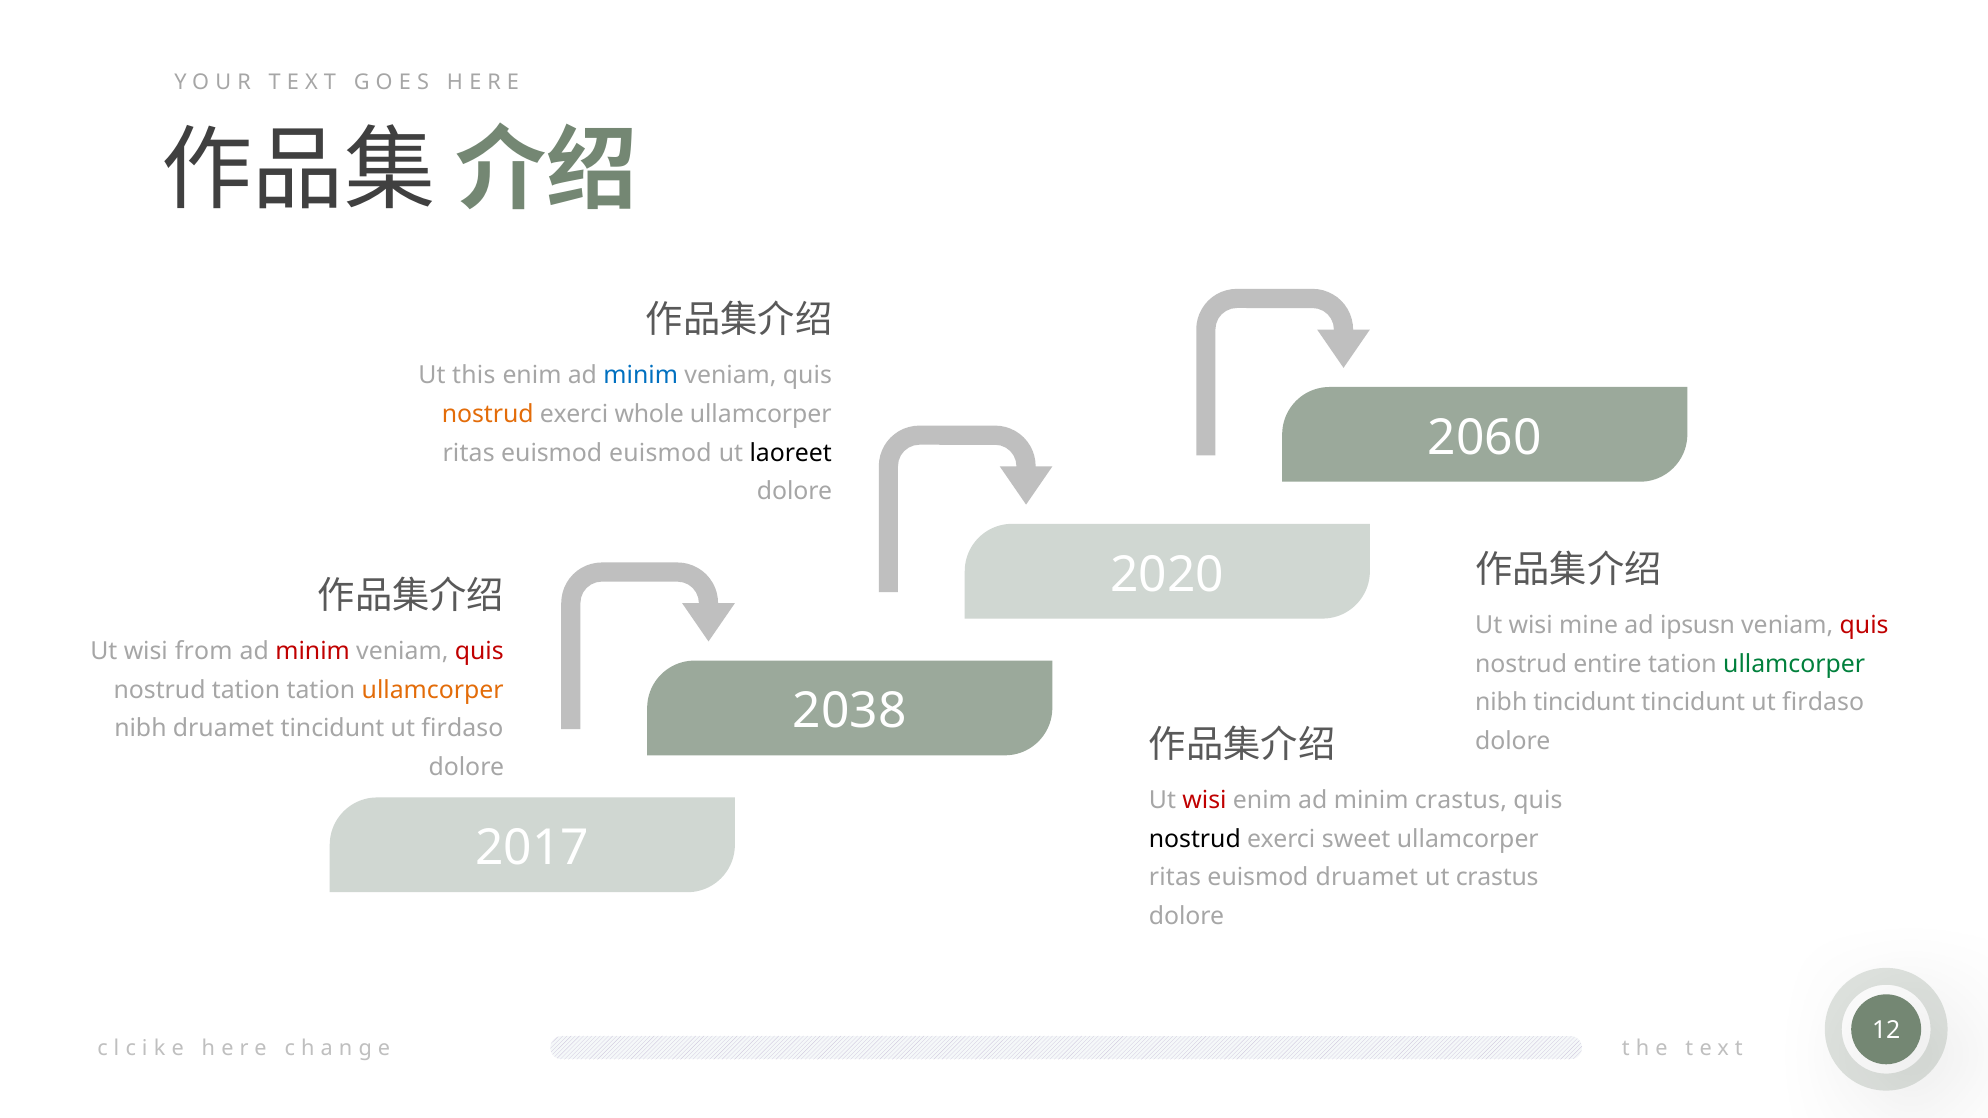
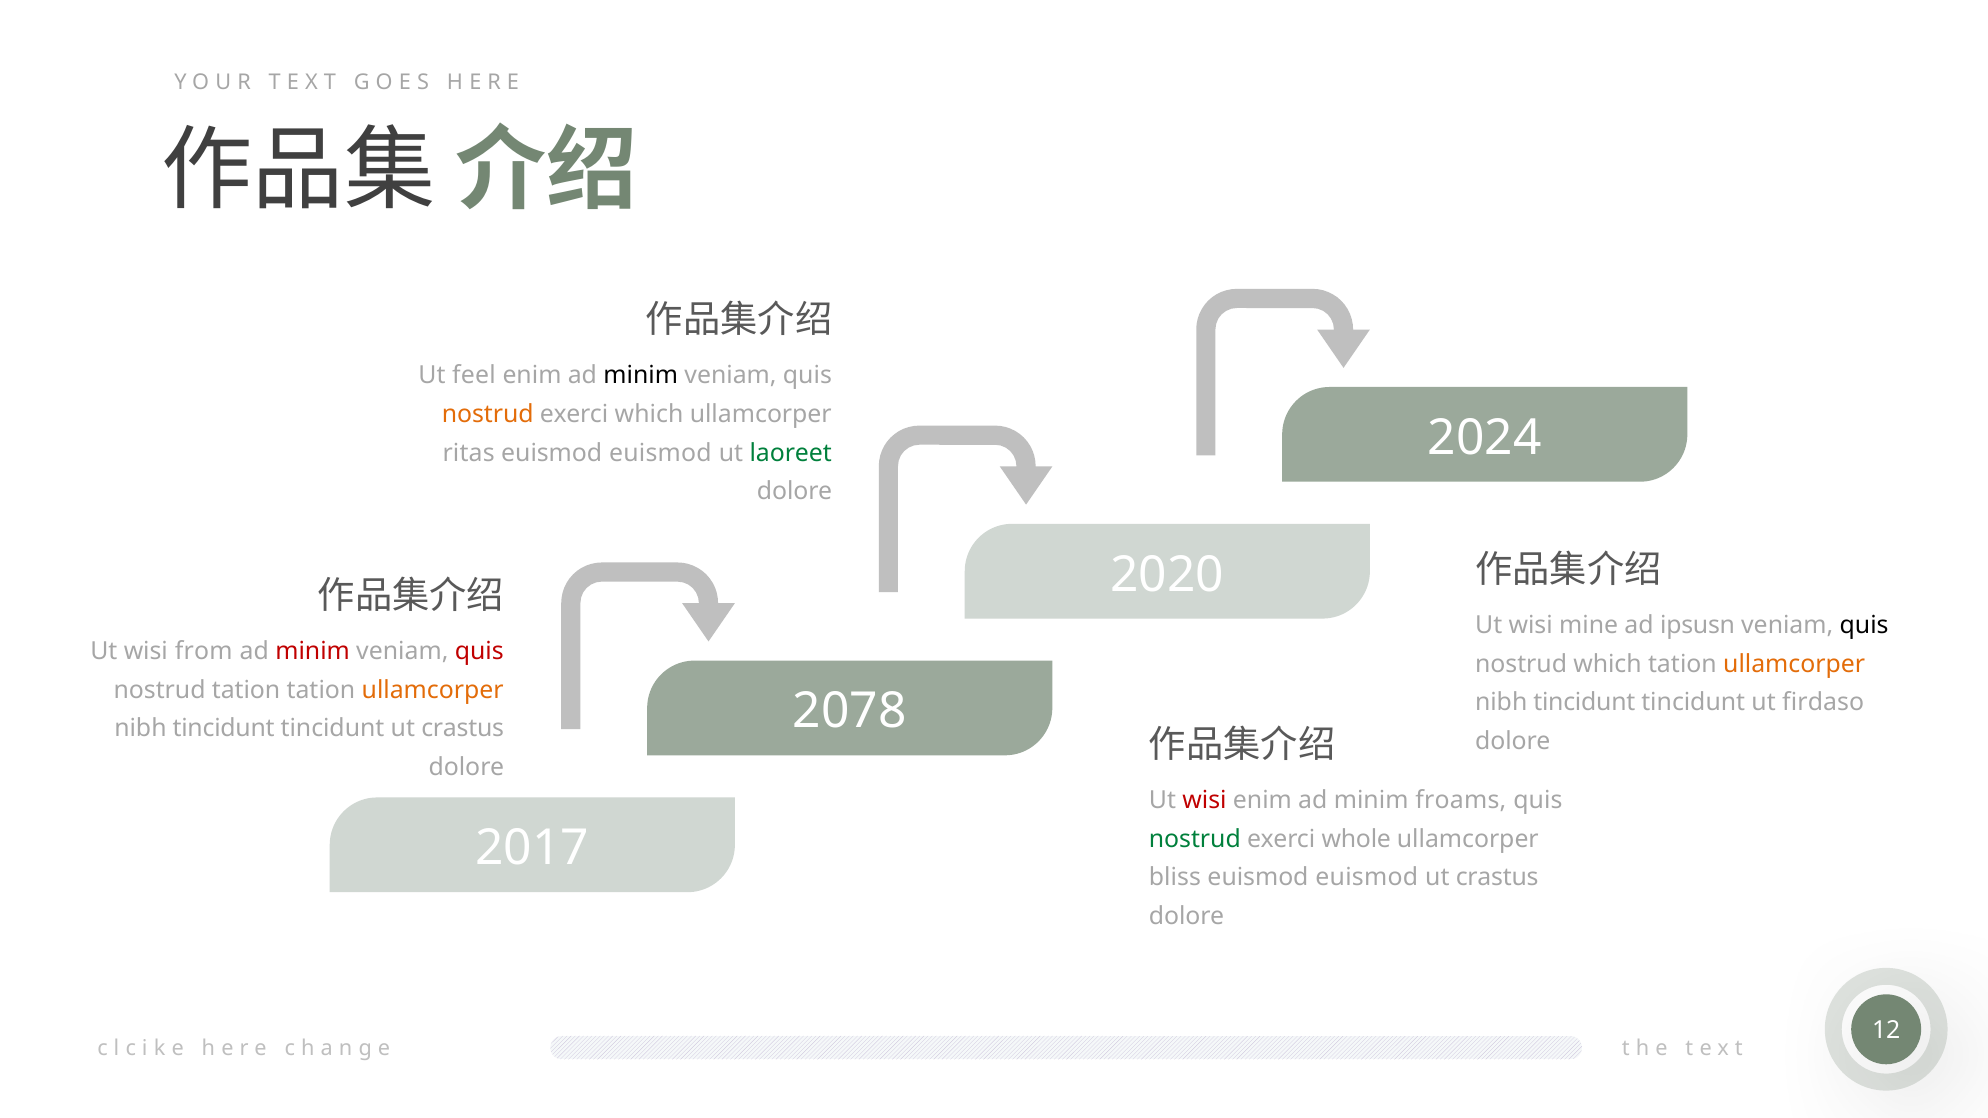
this: this -> feel
minim at (641, 376) colour: blue -> black
exerci whole: whole -> which
2060: 2060 -> 2024
laoreet colour: black -> green
quis at (1864, 625) colour: red -> black
nostrud entire: entire -> which
ullamcorper at (1794, 664) colour: green -> orange
2038: 2038 -> 2078
druamet at (223, 729): druamet -> tincidunt
firdaso at (462, 729): firdaso -> crastus
minim crastus: crastus -> froams
nostrud at (1195, 839) colour: black -> green
sweet: sweet -> whole
ritas at (1175, 878): ritas -> bliss
druamet at (1367, 878): druamet -> euismod
